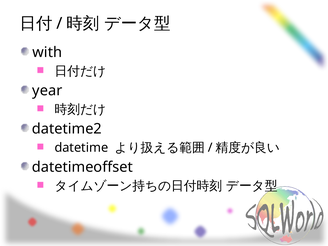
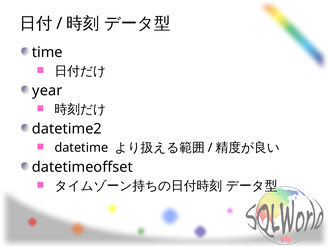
with: with -> time
